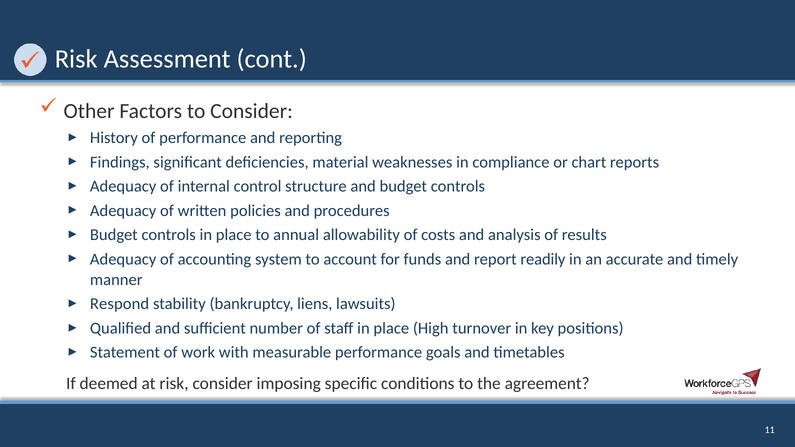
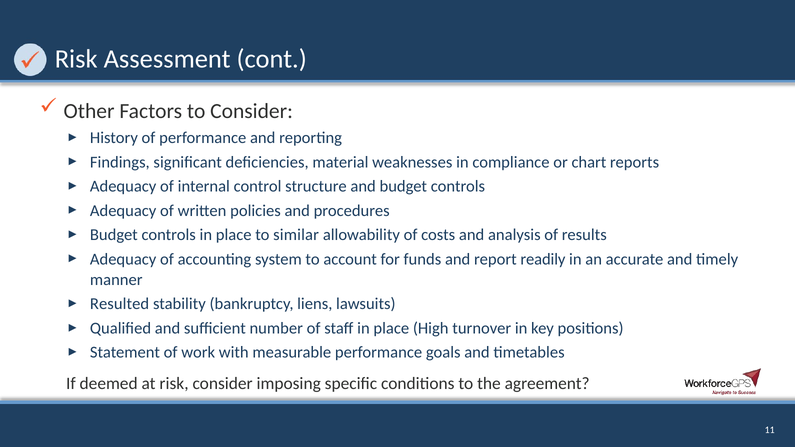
annual: annual -> similar
Respond: Respond -> Resulted
